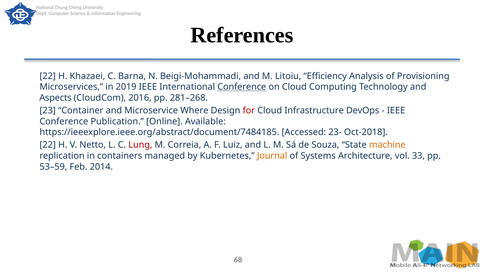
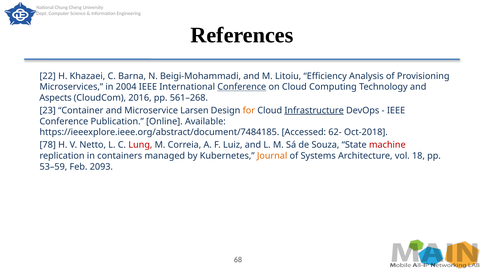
2019: 2019 -> 2004
281–268: 281–268 -> 561–268
Where: Where -> Larsen
for colour: red -> orange
Infrastructure underline: none -> present
23-: 23- -> 62-
22 at (48, 145): 22 -> 78
machine colour: orange -> red
33: 33 -> 18
2014: 2014 -> 2093
